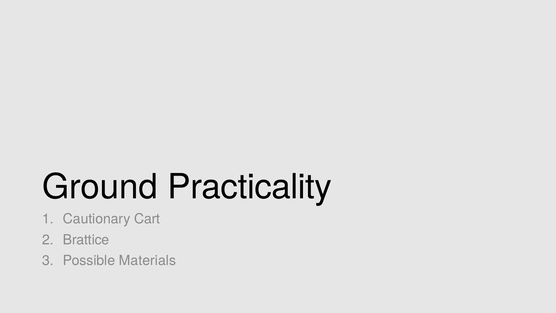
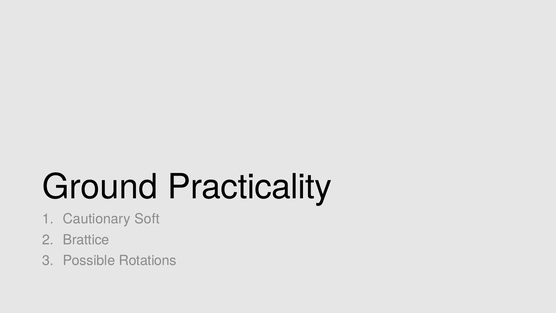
Cart: Cart -> Soft
Materials: Materials -> Rotations
